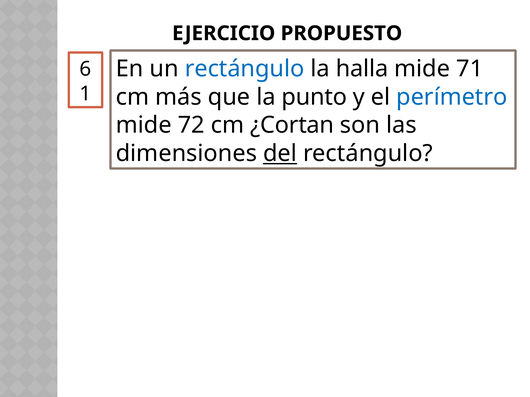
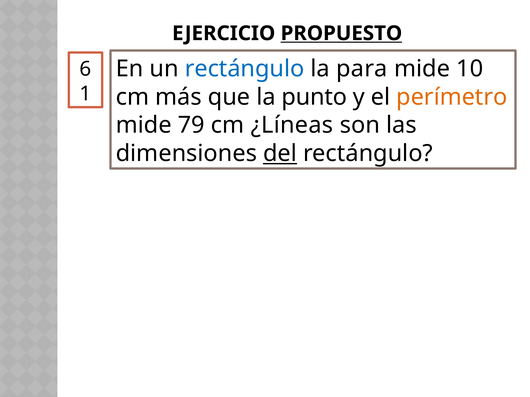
PROPUESTO underline: none -> present
halla: halla -> para
71: 71 -> 10
perímetro colour: blue -> orange
72: 72 -> 79
¿Cortan: ¿Cortan -> ¿Líneas
